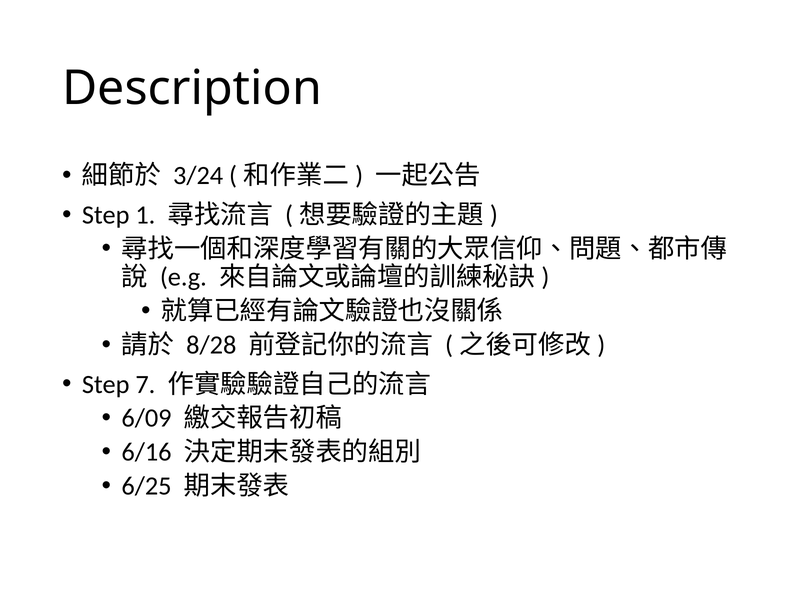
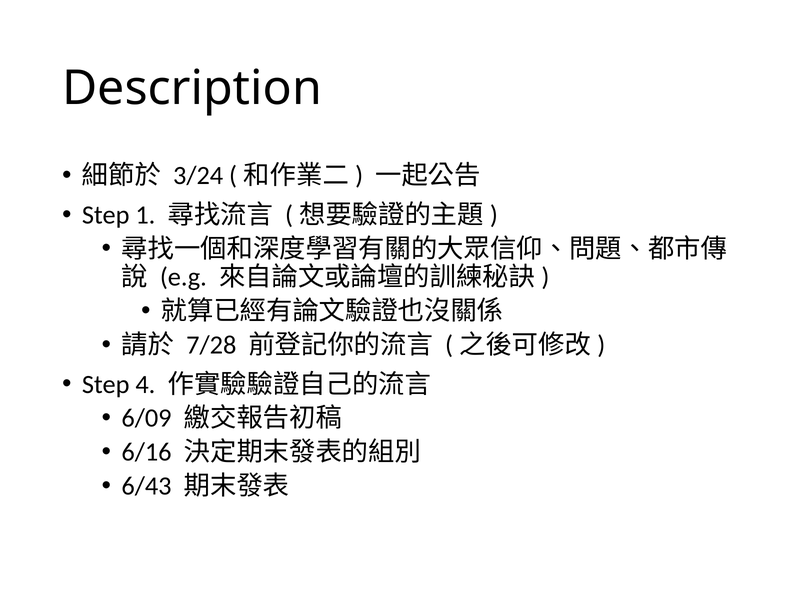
8/28: 8/28 -> 7/28
7: 7 -> 4
6/25: 6/25 -> 6/43
